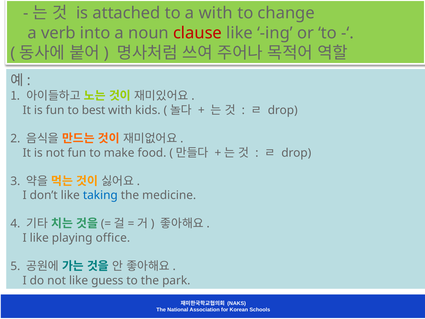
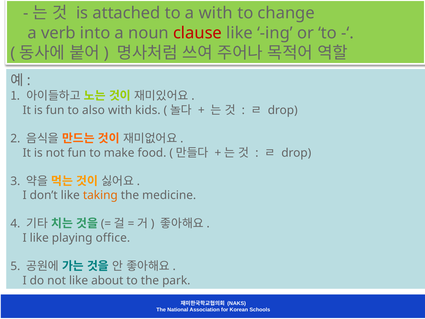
best: best -> also
taking colour: blue -> orange
guess: guess -> about
